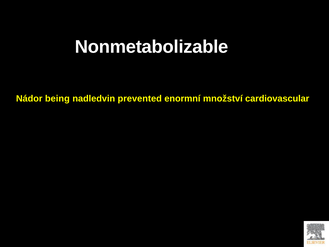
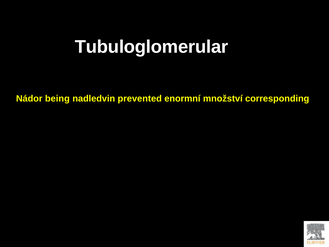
Nonmetabolizable: Nonmetabolizable -> Tubuloglomerular
cardiovascular: cardiovascular -> corresponding
